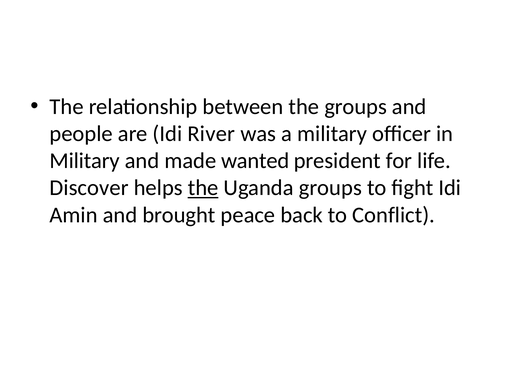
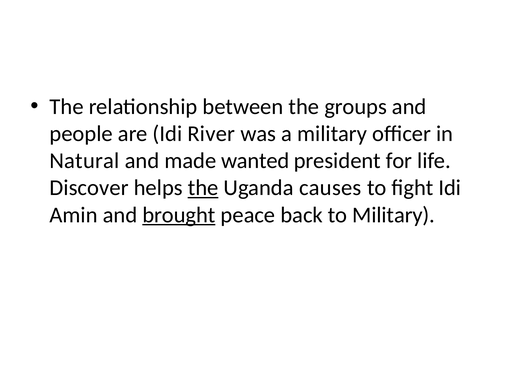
Military at (85, 161): Military -> Natural
Uganda groups: groups -> causes
brought underline: none -> present
to Conflict: Conflict -> Military
